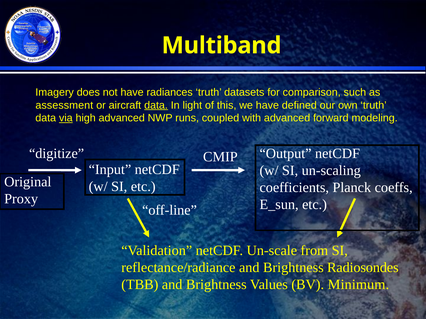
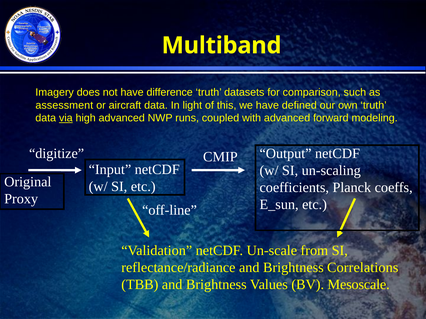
radiances: radiances -> difference
data at (156, 105) underline: present -> none
Radiosondes: Radiosondes -> Correlations
Minimum: Minimum -> Mesoscale
